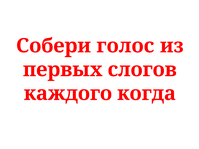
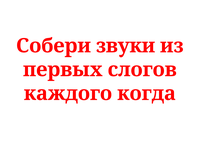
голос: голос -> звуки
